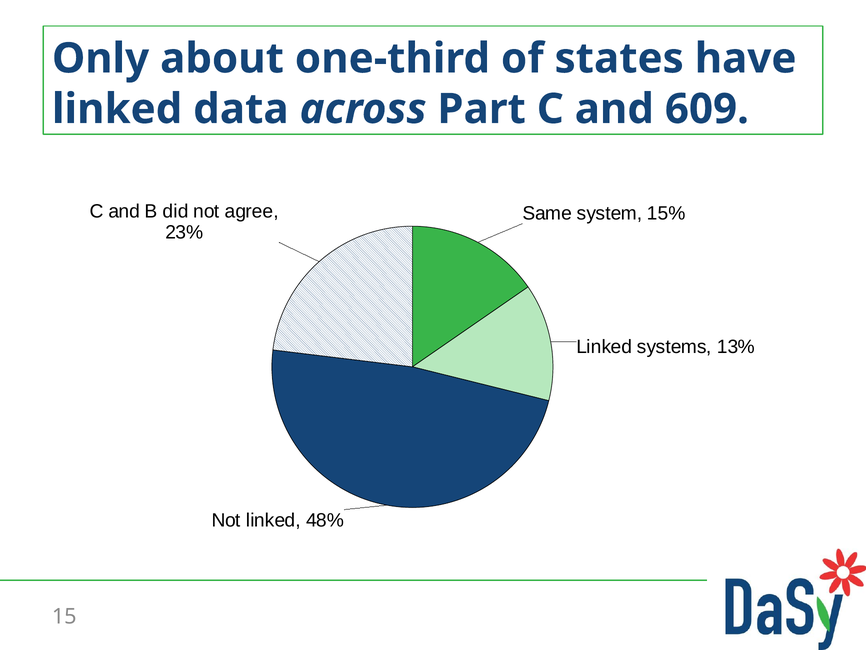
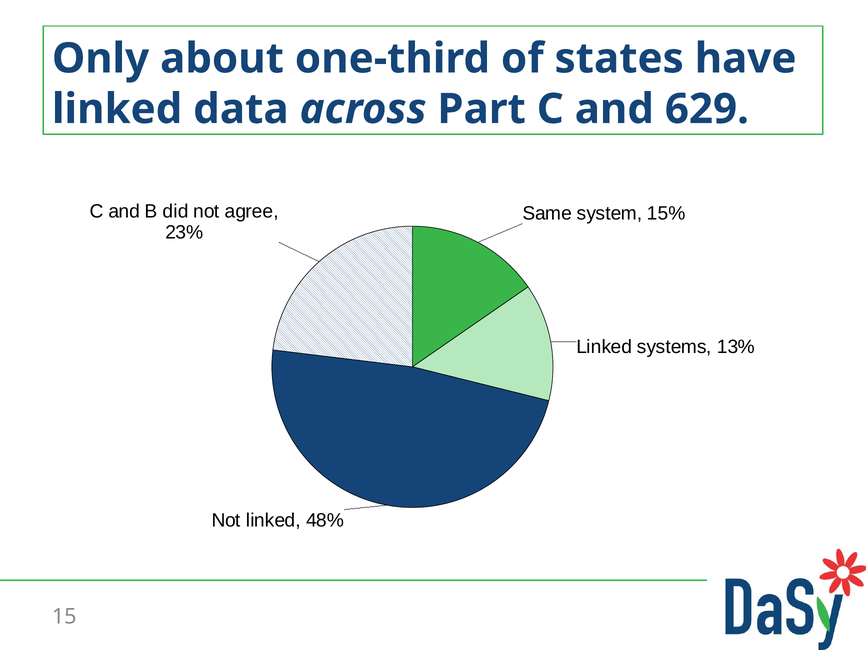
609: 609 -> 629
